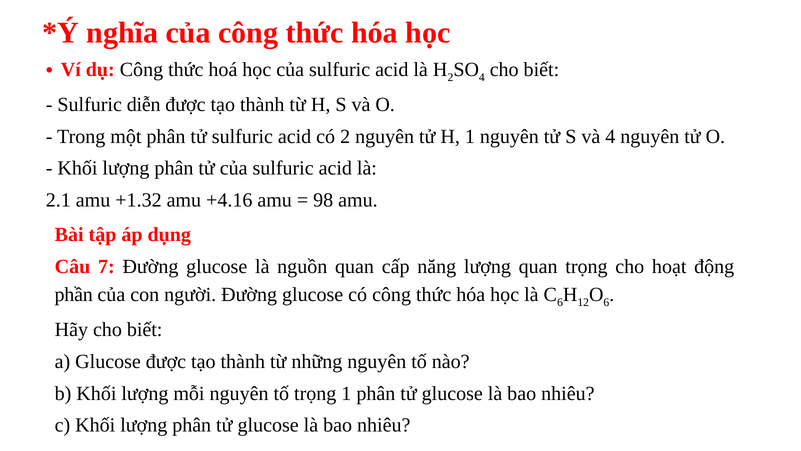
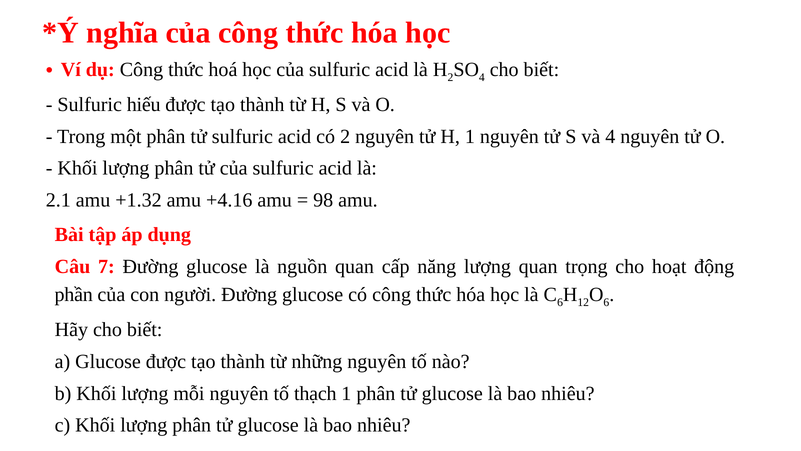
diễn: diễn -> hiếu
tố trọng: trọng -> thạch
